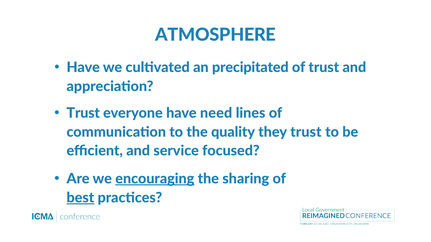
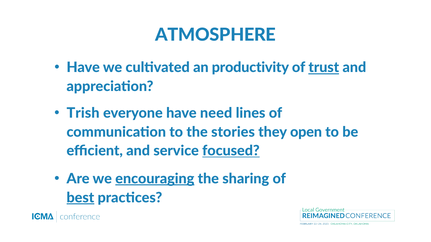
precipitated: precipitated -> productivity
trust at (324, 68) underline: none -> present
Trust at (83, 113): Trust -> Trish
quality: quality -> stories
they trust: trust -> open
focused underline: none -> present
